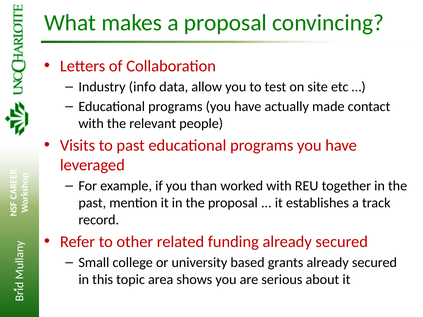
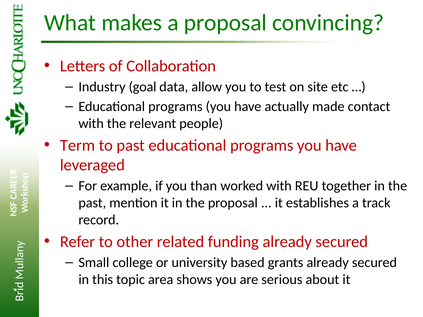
info: info -> goal
Visits: Visits -> Term
